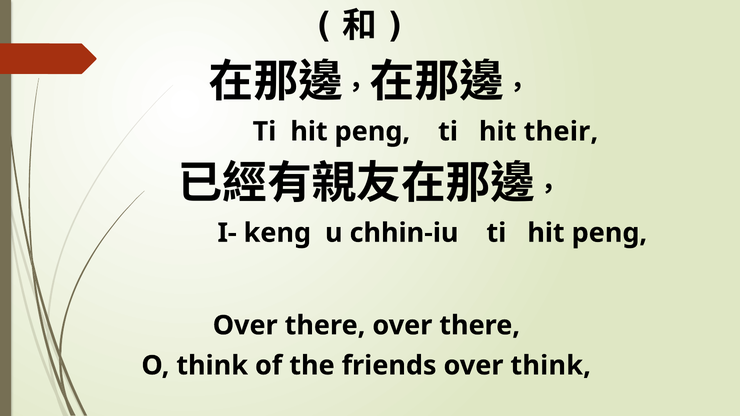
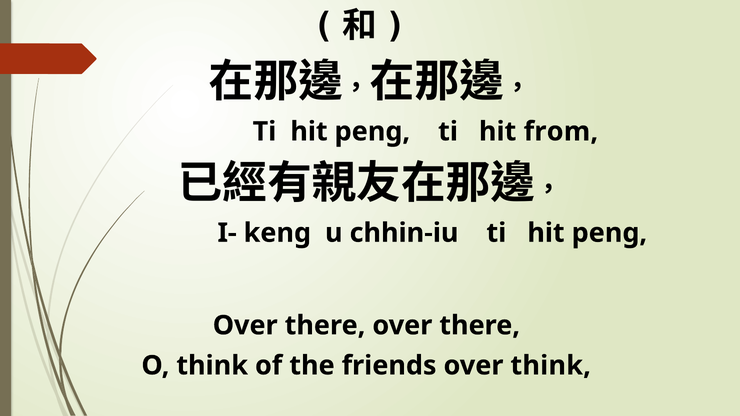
their: their -> from
